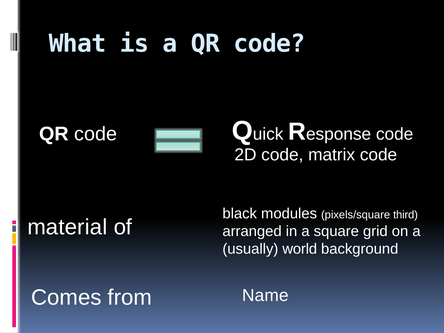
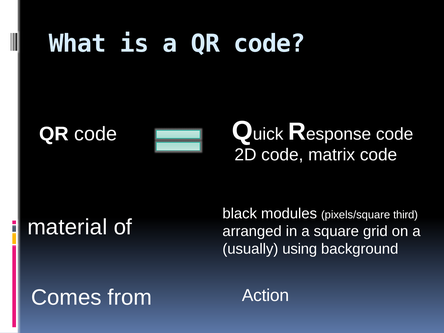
world: world -> using
Name: Name -> Action
